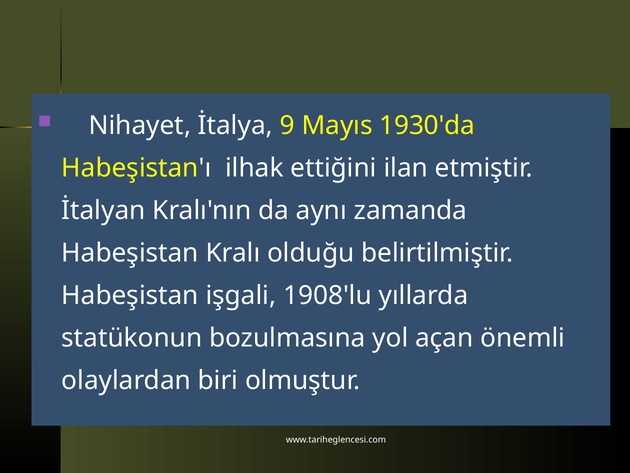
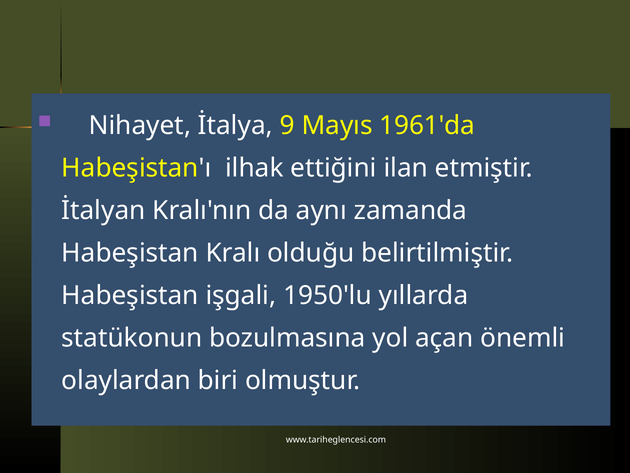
1930'da: 1930'da -> 1961'da
1908'lu: 1908'lu -> 1950'lu
